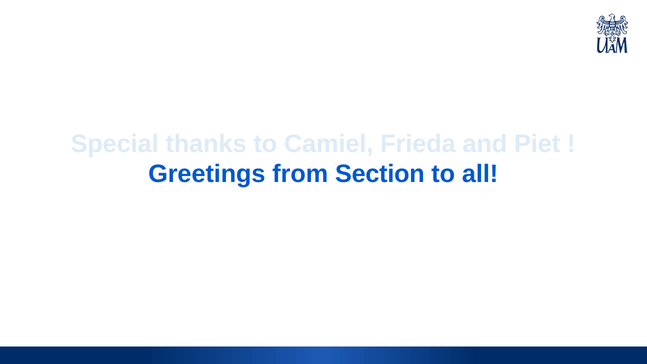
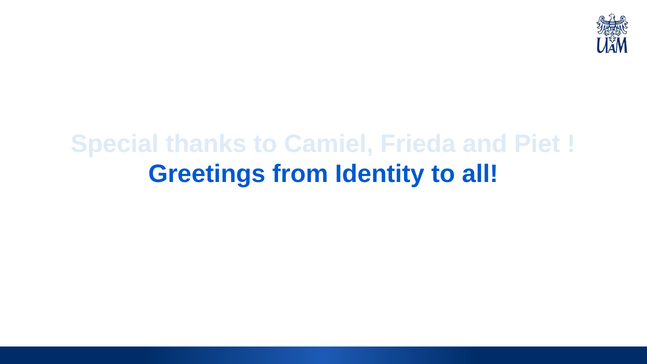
Section: Section -> Identity
